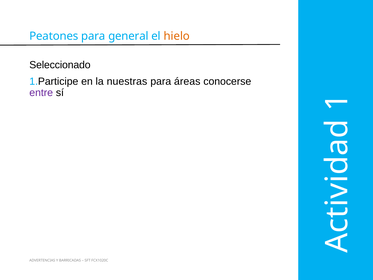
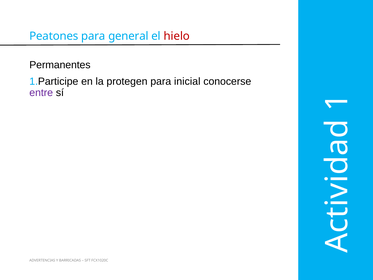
hielo colour: orange -> red
Seleccionado: Seleccionado -> Permanentes
nuestras: nuestras -> protegen
áreas: áreas -> inicial
